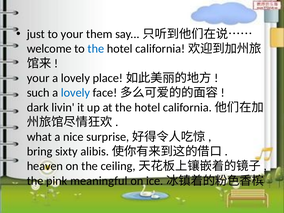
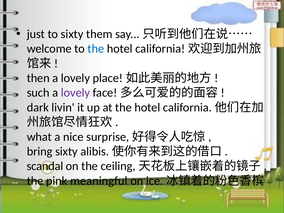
to your: your -> sixty
your at (38, 78): your -> then
lovely at (75, 93) colour: blue -> purple
heaven: heaven -> scandal
